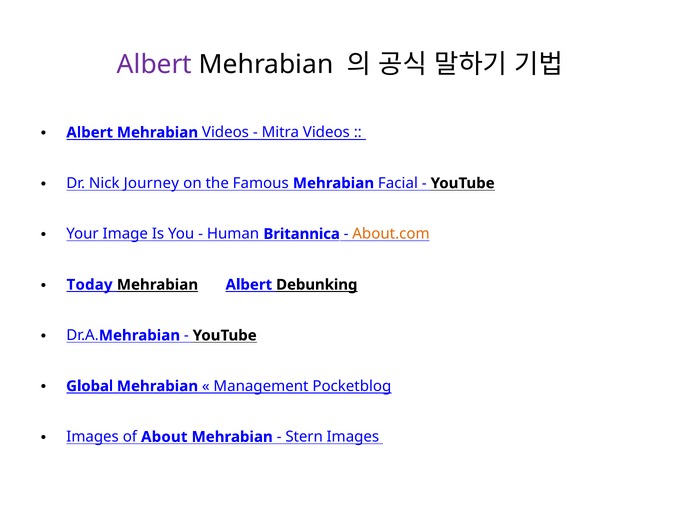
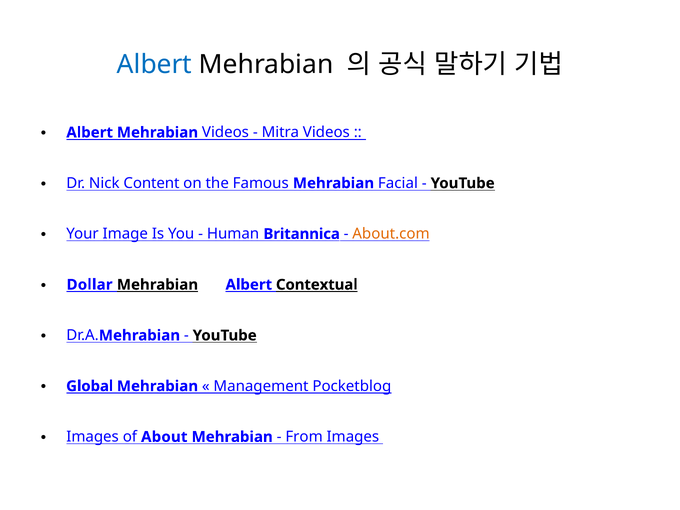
Albert at (154, 65) colour: purple -> blue
Journey: Journey -> Content
Today: Today -> Dollar
Debunking: Debunking -> Contextual
Stern: Stern -> From
